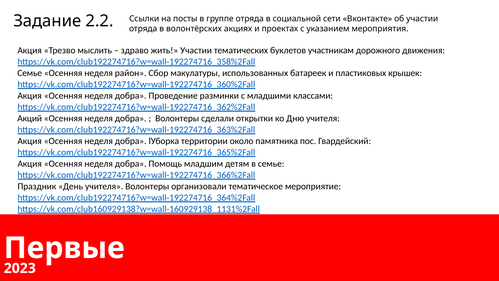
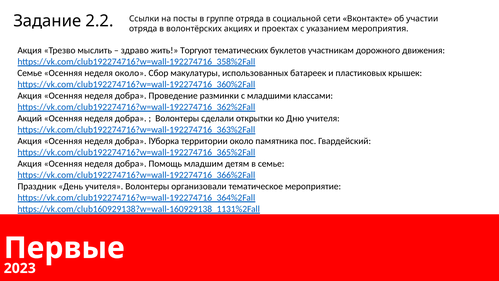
жить Участии: Участии -> Торгуют
неделя район: район -> около
